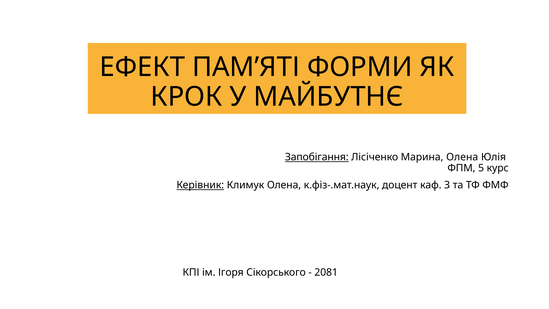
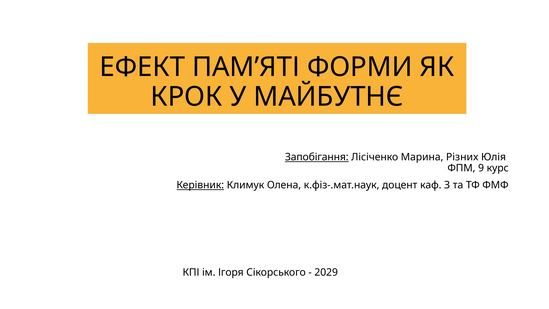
Марина Олена: Олена -> Різних
5: 5 -> 9
2081: 2081 -> 2029
